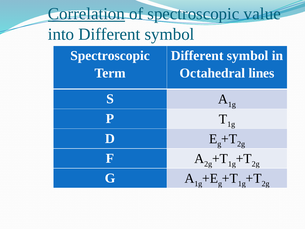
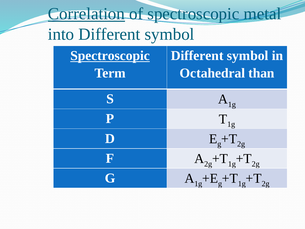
value: value -> metal
Spectroscopic at (110, 56) underline: none -> present
lines: lines -> than
